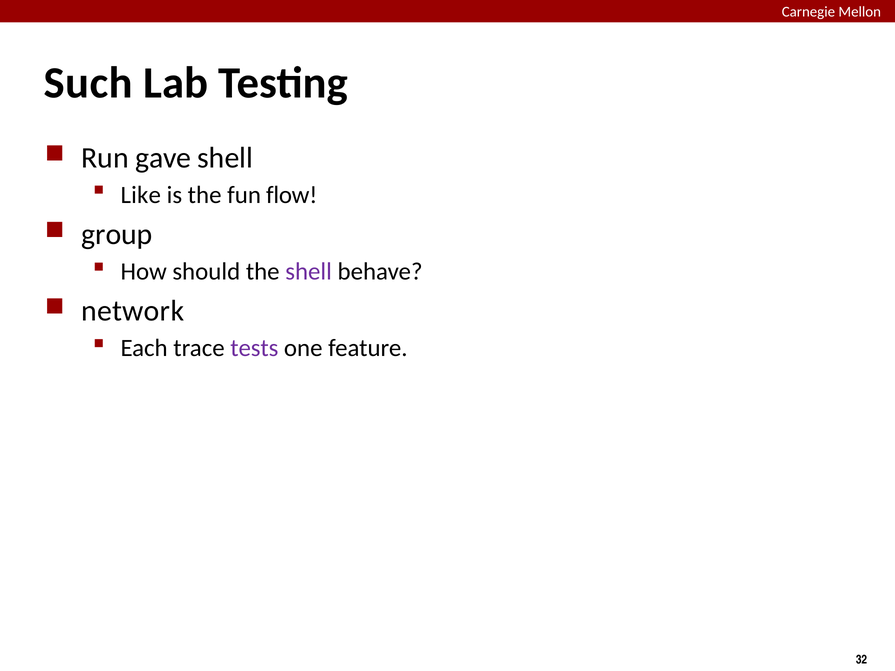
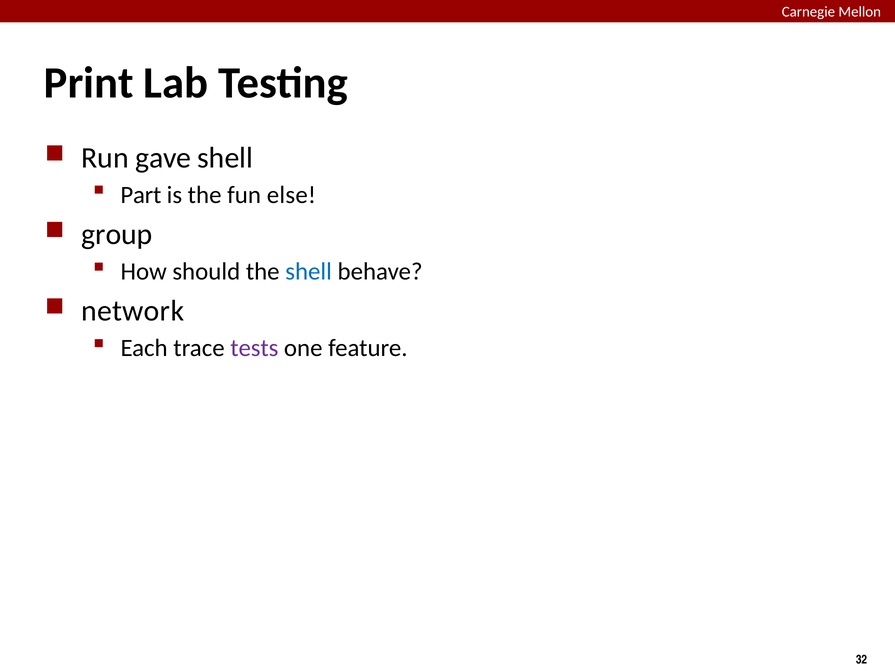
Such: Such -> Print
Like: Like -> Part
flow: flow -> else
shell at (309, 272) colour: purple -> blue
